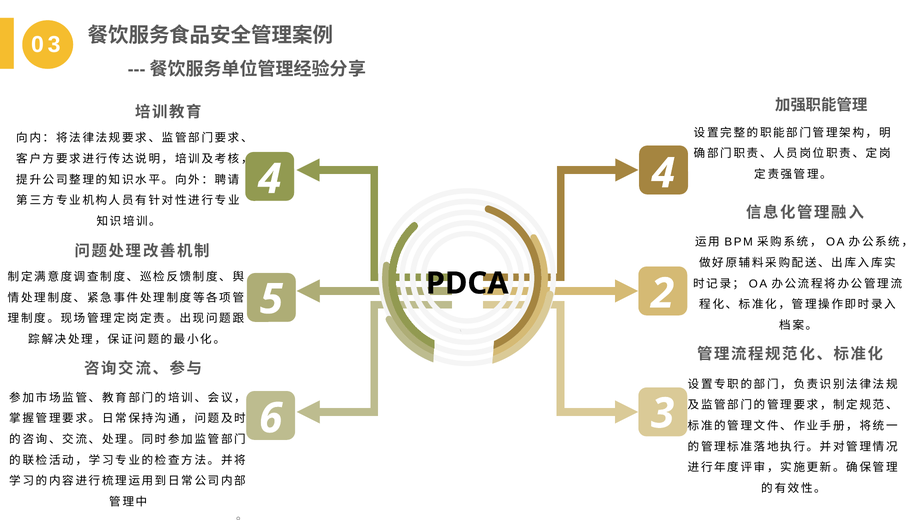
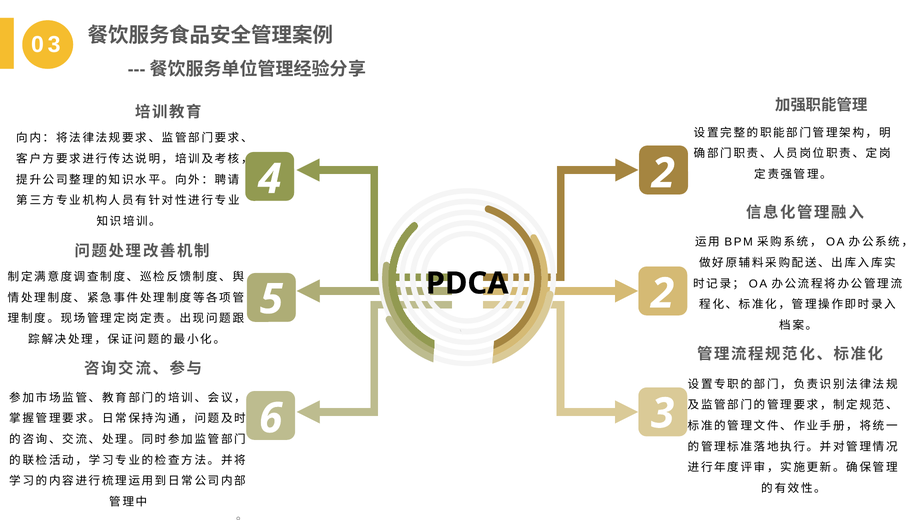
4 4: 4 -> 2
